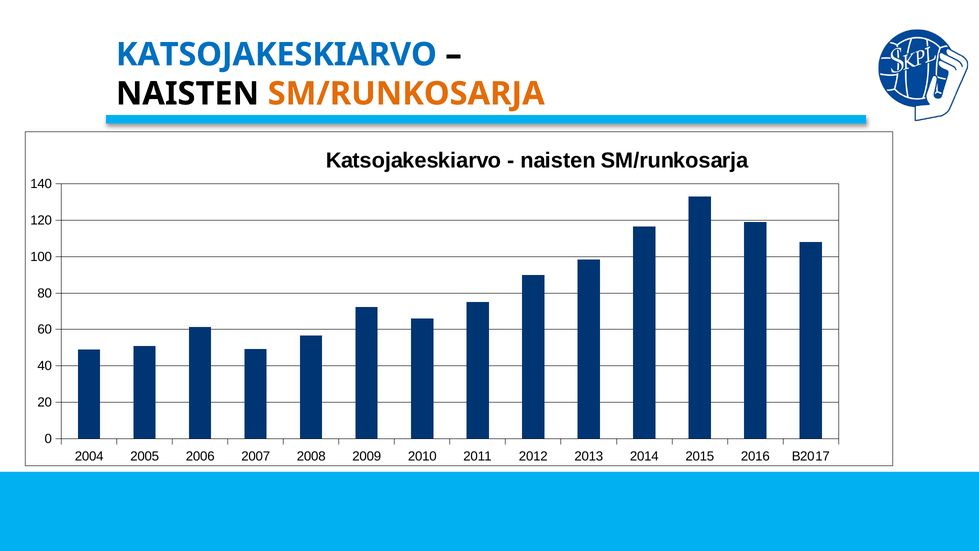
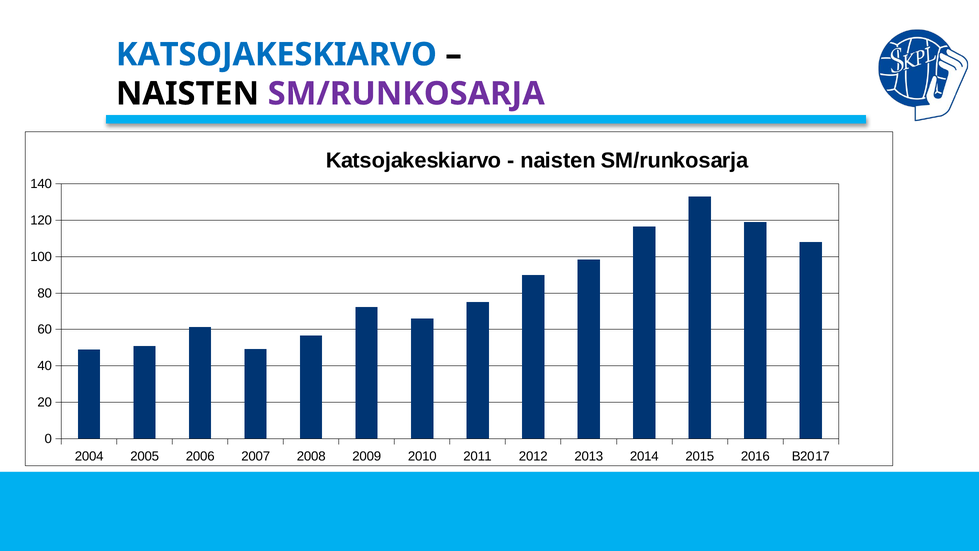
SM/RUNKOSARJA at (406, 94) colour: orange -> purple
